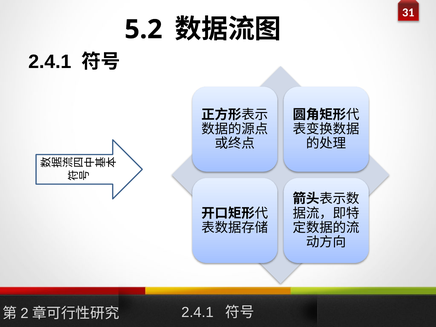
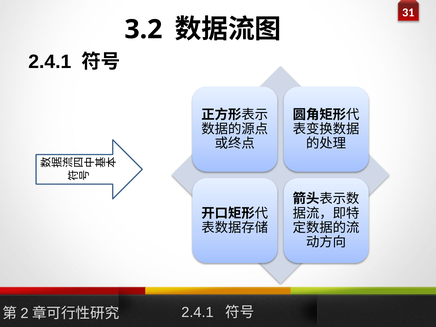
5.2: 5.2 -> 3.2
